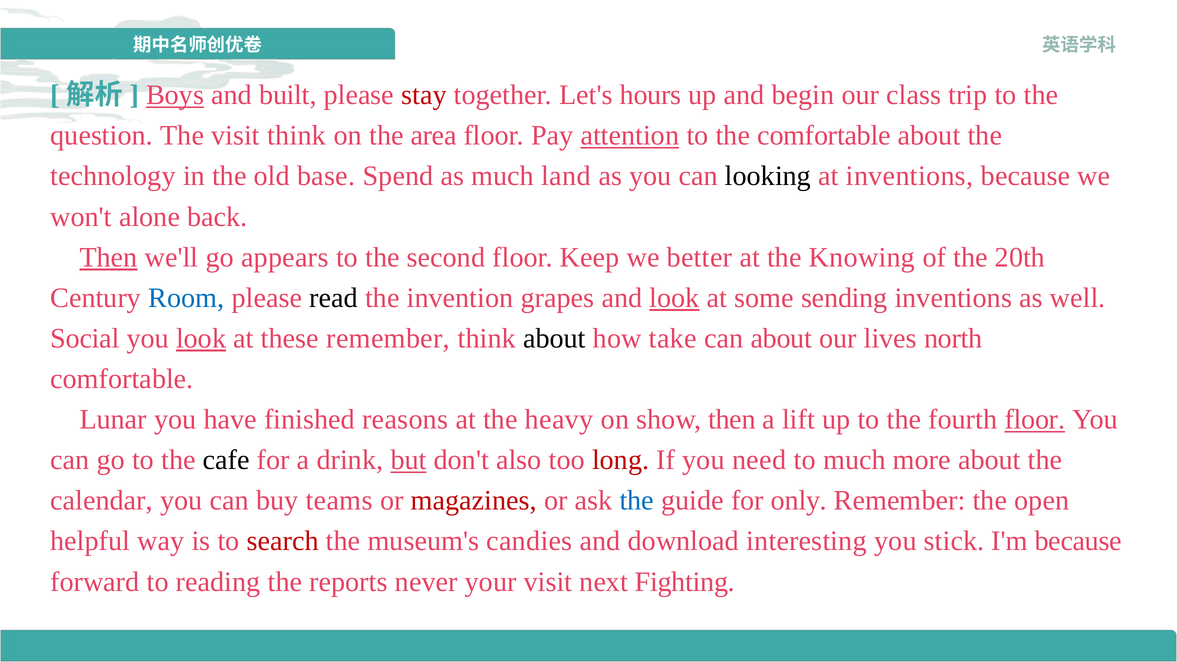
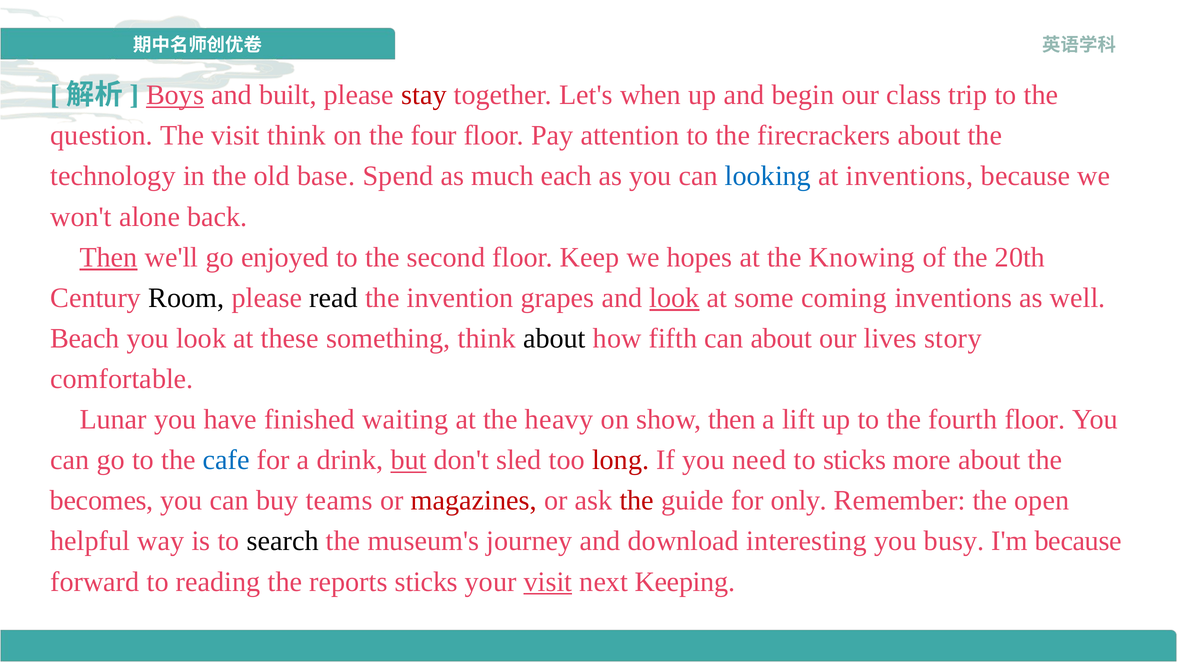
hours: hours -> when
area: area -> four
attention underline: present -> none
the comfortable: comfortable -> firecrackers
land: land -> each
looking colour: black -> blue
appears: appears -> enjoyed
better: better -> hopes
Room colour: blue -> black
sending: sending -> coming
Social: Social -> Beach
look at (201, 338) underline: present -> none
these remember: remember -> something
take: take -> fifth
north: north -> story
reasons: reasons -> waiting
floor at (1035, 420) underline: present -> none
cafe colour: black -> blue
also: also -> sled
to much: much -> sticks
calendar: calendar -> becomes
the at (637, 501) colour: blue -> red
search colour: red -> black
candies: candies -> journey
stick: stick -> busy
reports never: never -> sticks
visit at (548, 582) underline: none -> present
Fighting: Fighting -> Keeping
